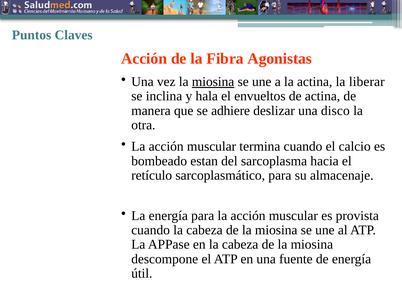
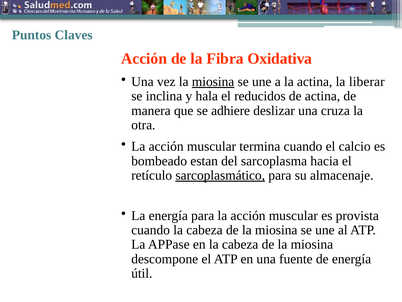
Agonistas: Agonistas -> Oxidativa
envueltos: envueltos -> reducidos
disco: disco -> cruza
sarcoplasmático underline: none -> present
